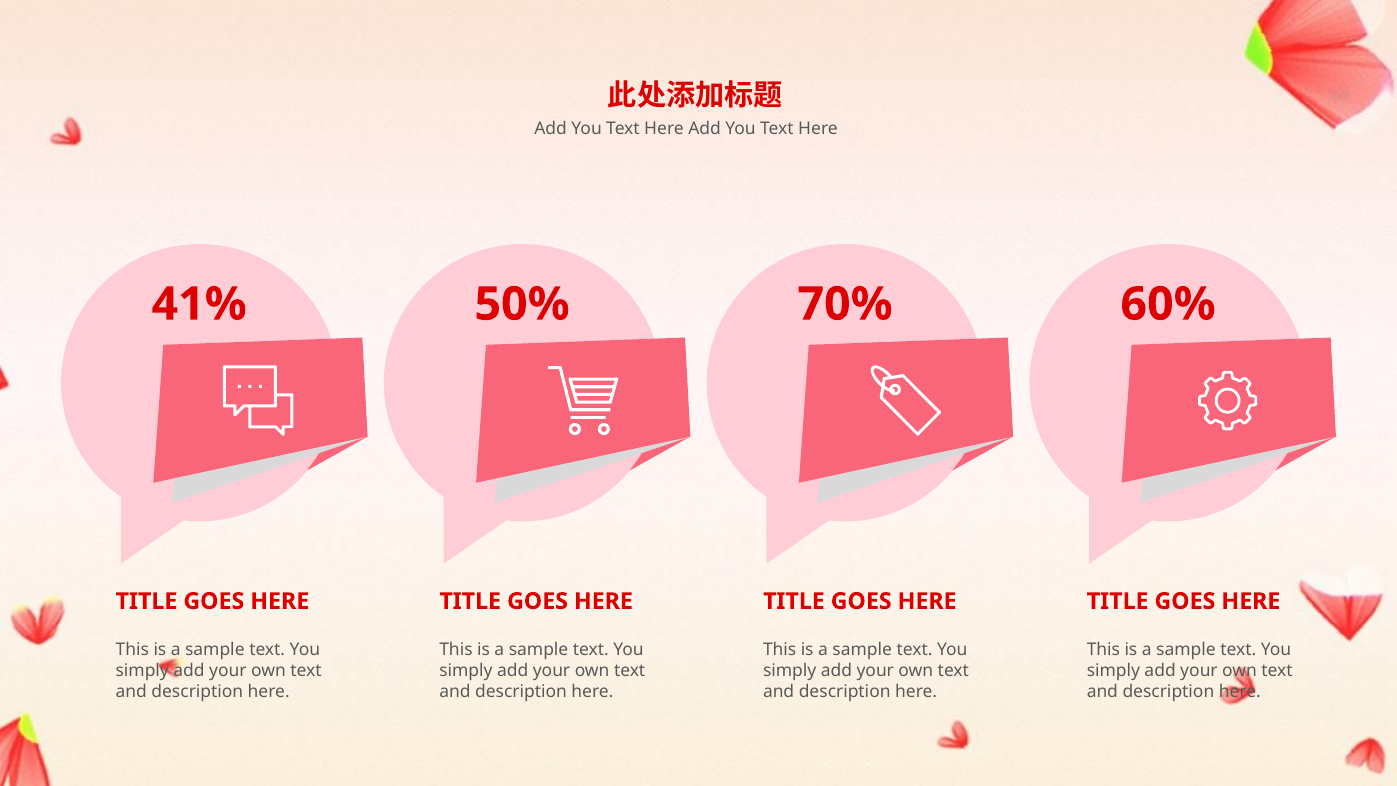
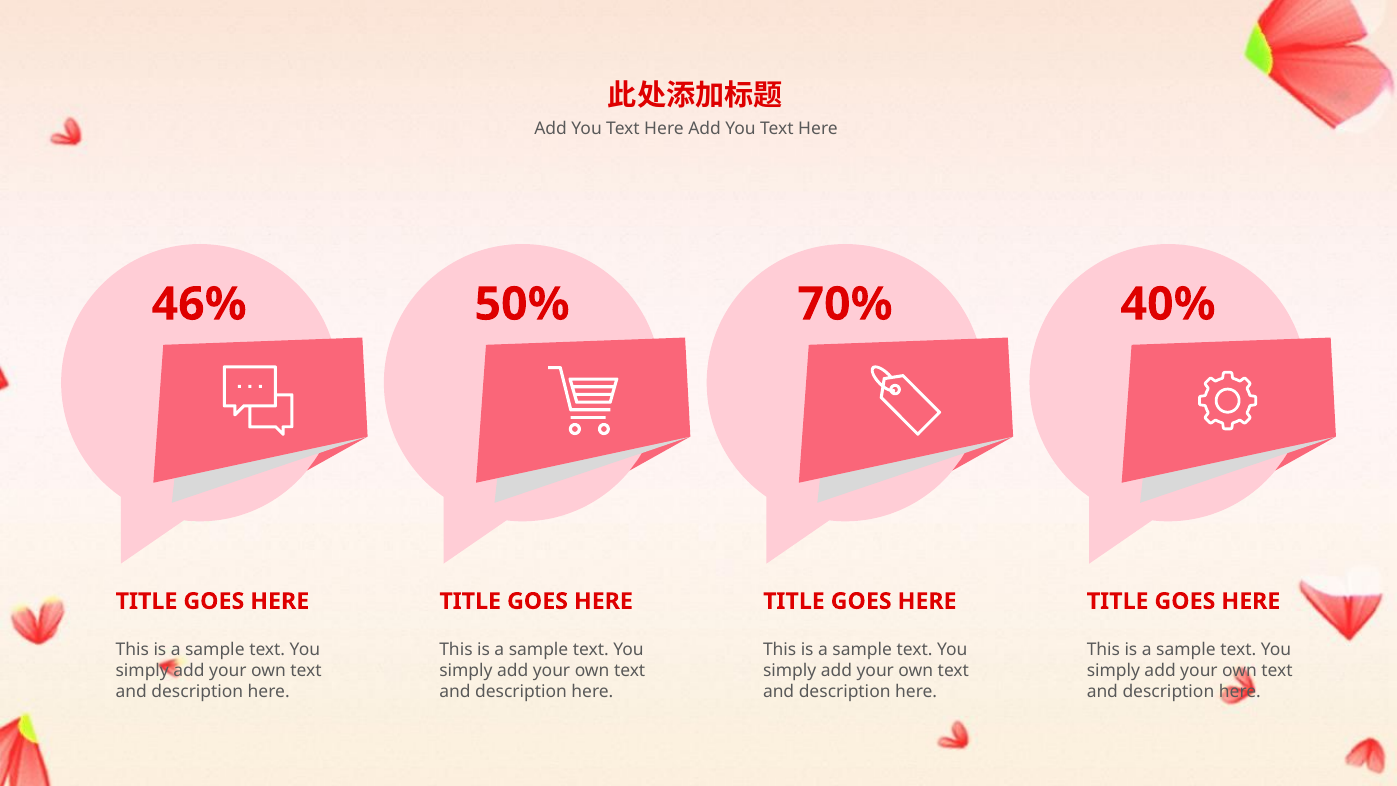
41%: 41% -> 46%
60%: 60% -> 40%
